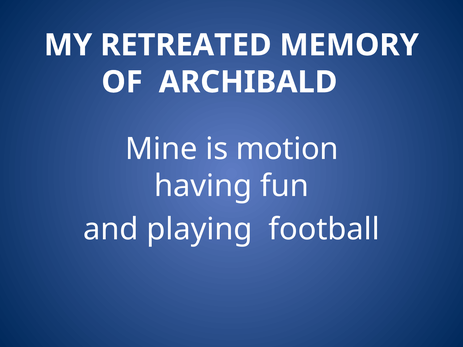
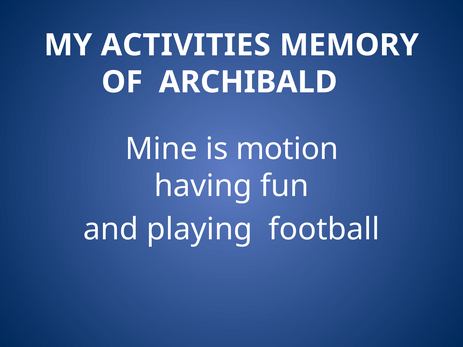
RETREATED: RETREATED -> ACTIVITIES
